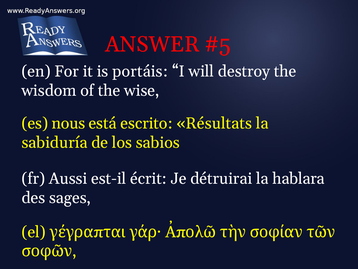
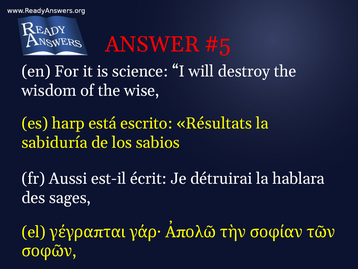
portáis: portáis -> science
nous: nous -> harp
